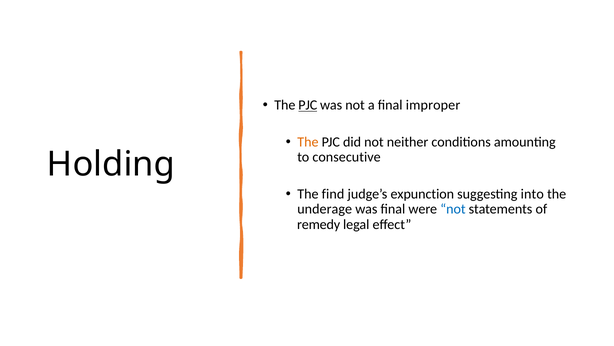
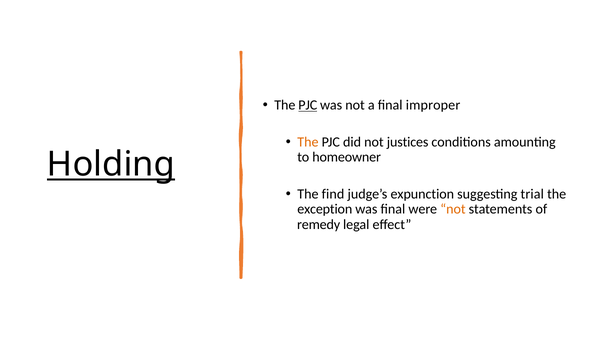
neither: neither -> justices
consecutive: consecutive -> homeowner
Holding underline: none -> present
into: into -> trial
underage: underage -> exception
not at (453, 209) colour: blue -> orange
